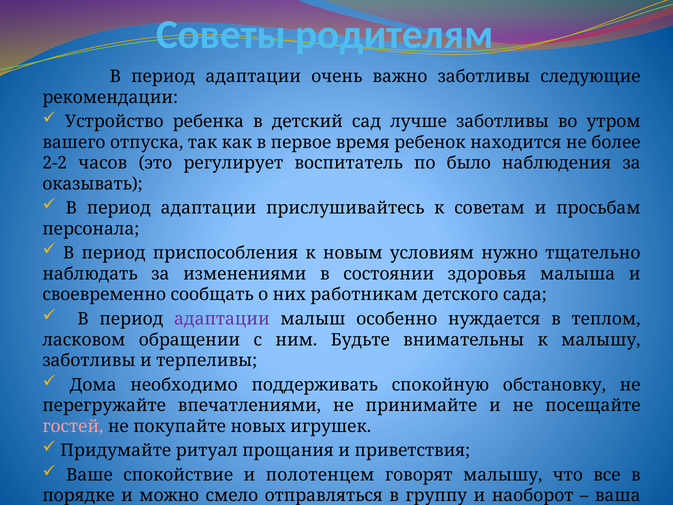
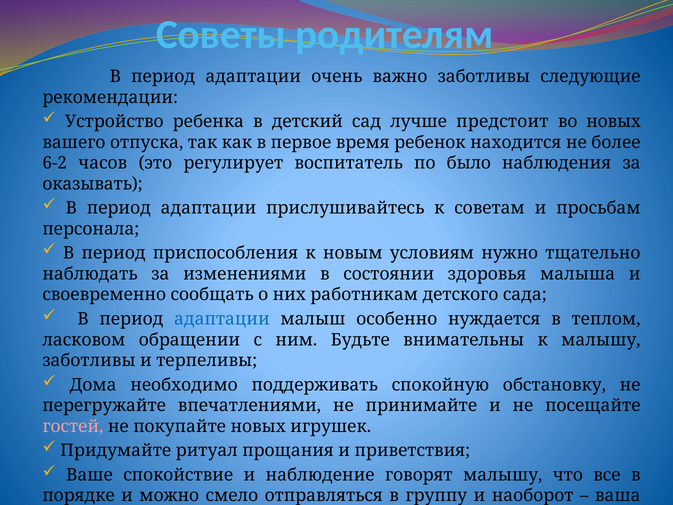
лучше заботливы: заботливы -> предстоит
во утром: утром -> новых
2-2: 2-2 -> 6-2
адаптации at (222, 319) colour: purple -> blue
полотенцем: полотенцем -> наблюдение
